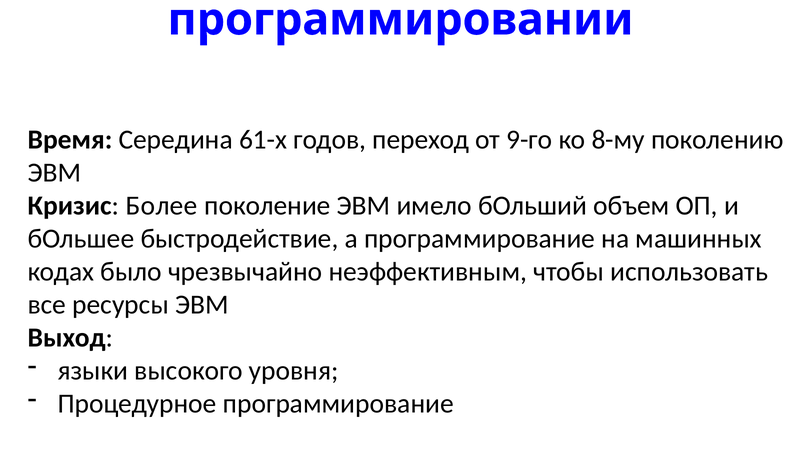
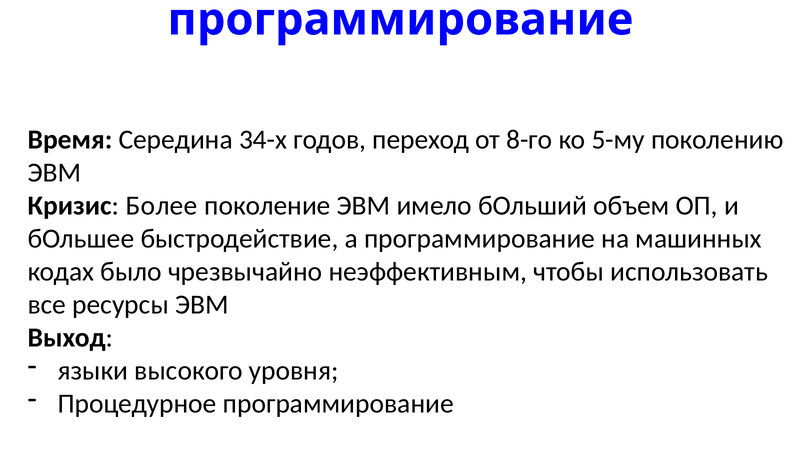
программировании at (400, 20): программировании -> программирование
61-х: 61-х -> 34-х
9-го: 9-го -> 8-го
8-му: 8-му -> 5-му
